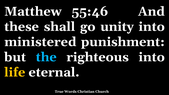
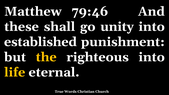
55:46: 55:46 -> 79:46
ministered: ministered -> established
the colour: light blue -> yellow
